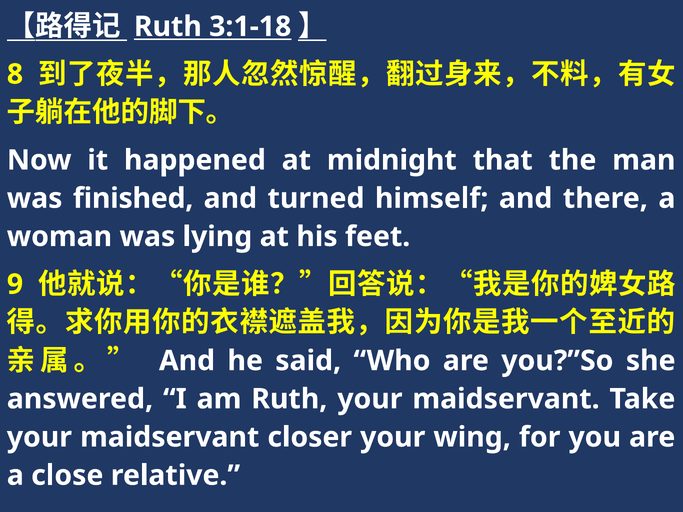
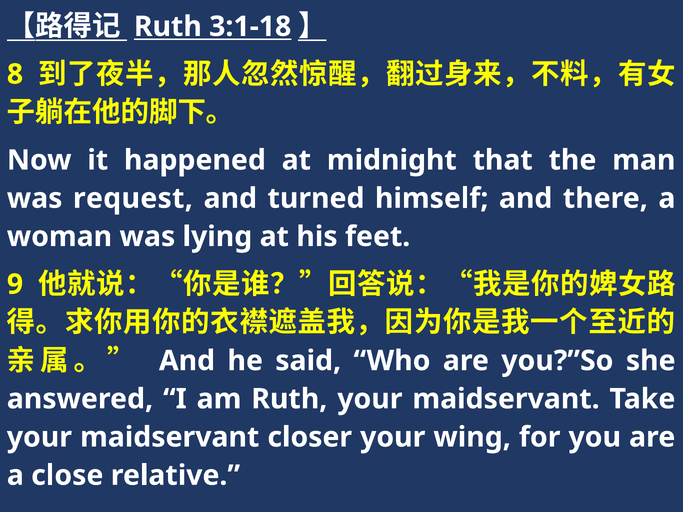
finished: finished -> request
